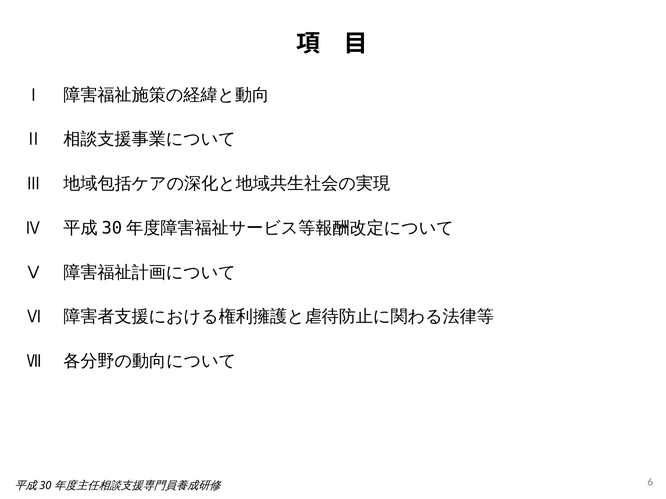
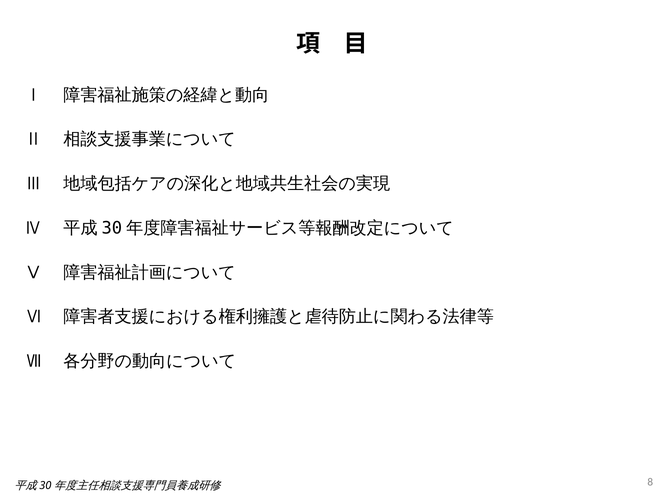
6: 6 -> 8
